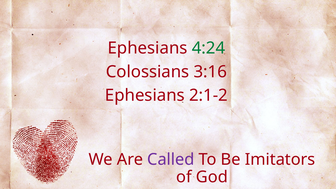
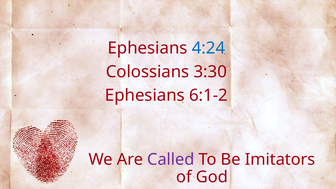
4:24 colour: green -> blue
3:16: 3:16 -> 3:30
2:1-2: 2:1-2 -> 6:1-2
